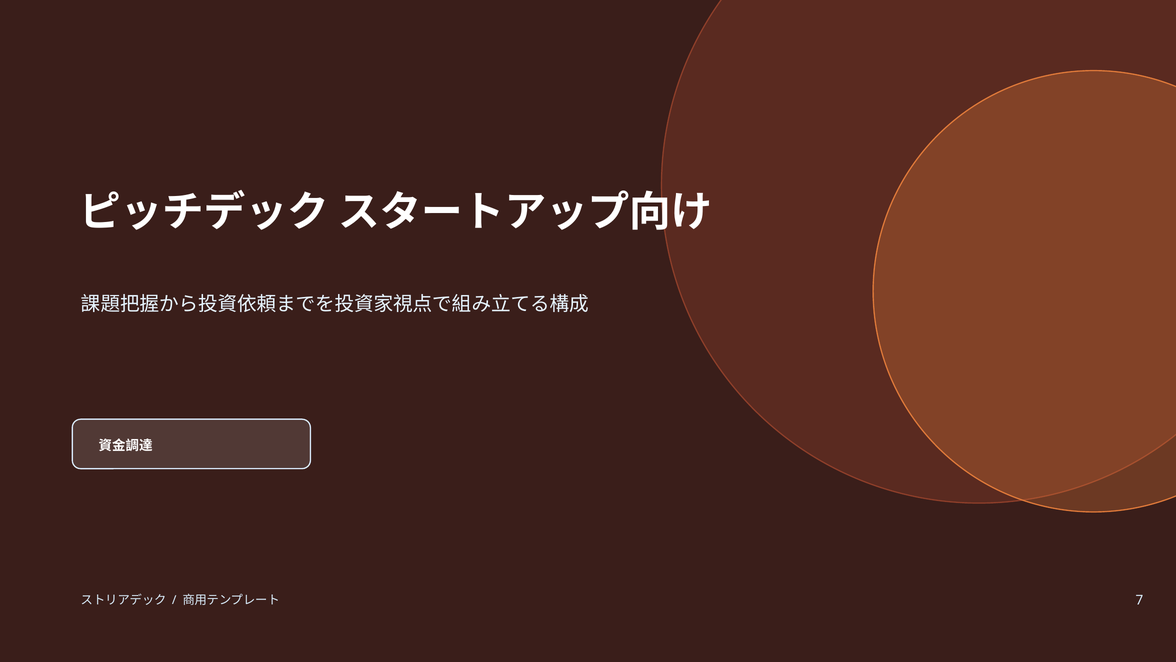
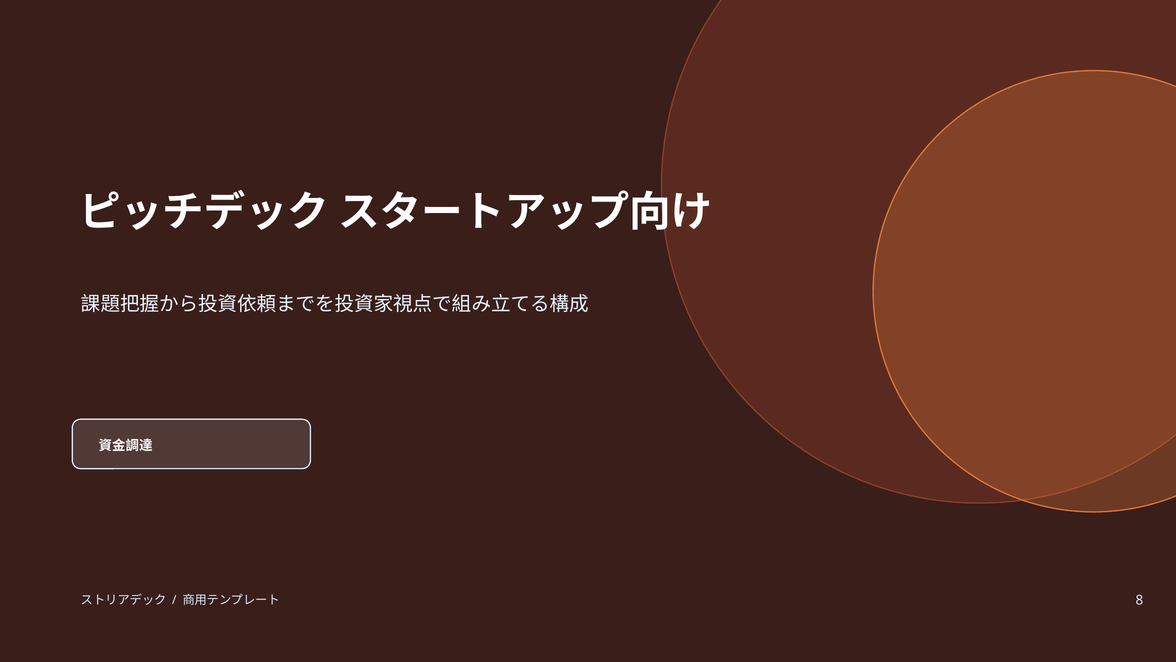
7: 7 -> 8
